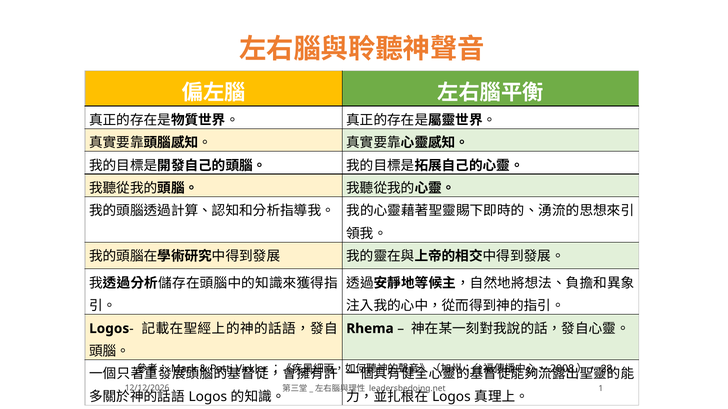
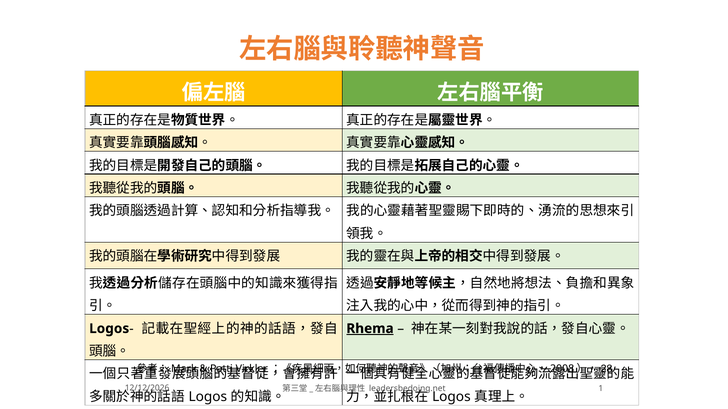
Rhema underline: none -> present
